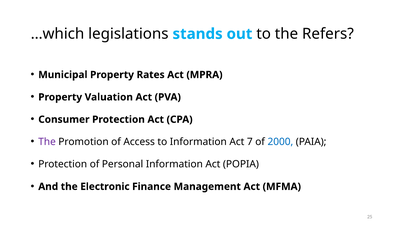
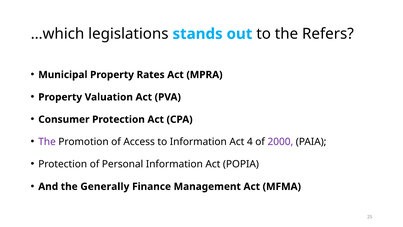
7: 7 -> 4
2000 colour: blue -> purple
Electronic: Electronic -> Generally
